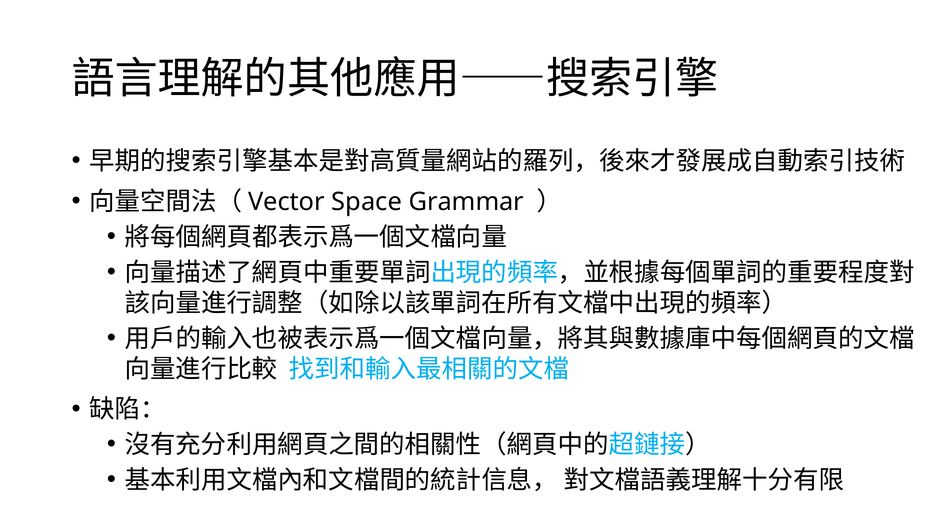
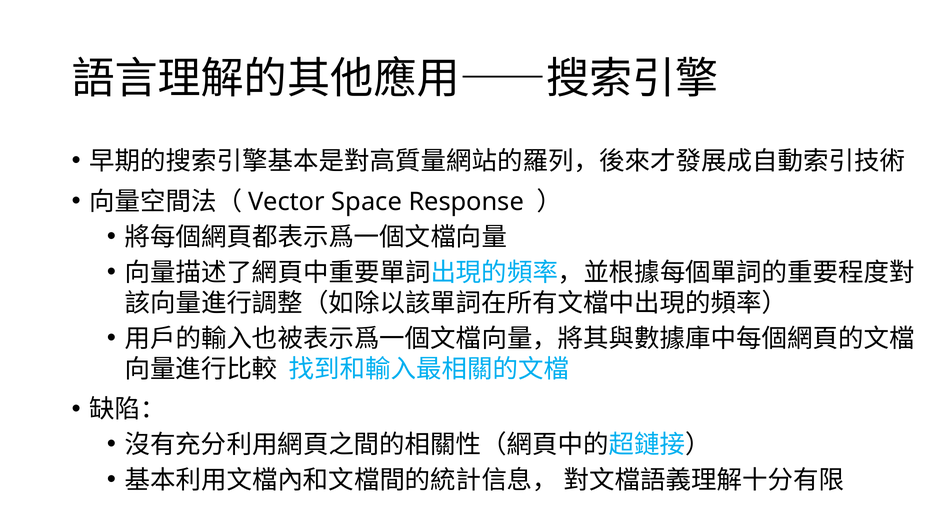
Grammar: Grammar -> Response
